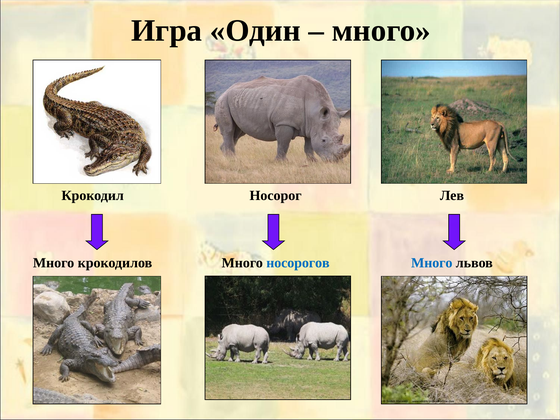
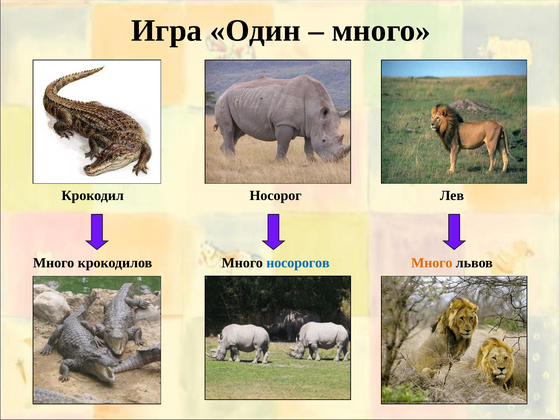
Много at (432, 263) colour: blue -> orange
